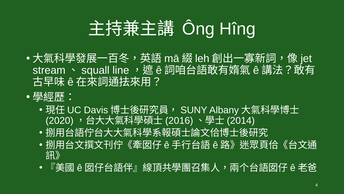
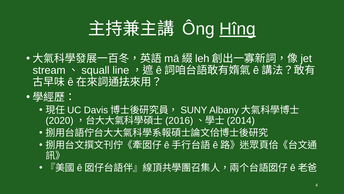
Hîng underline: none -> present
